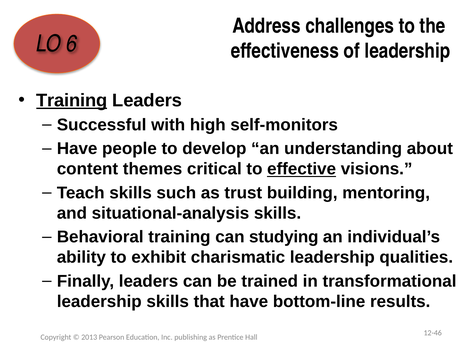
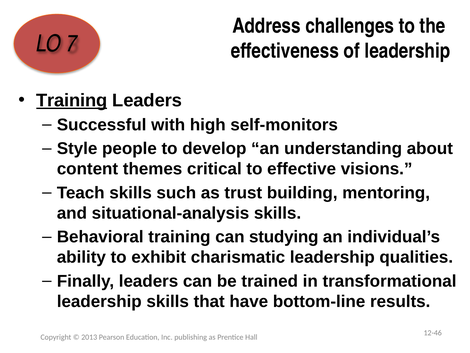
6: 6 -> 7
Have at (77, 148): Have -> Style
effective underline: present -> none
